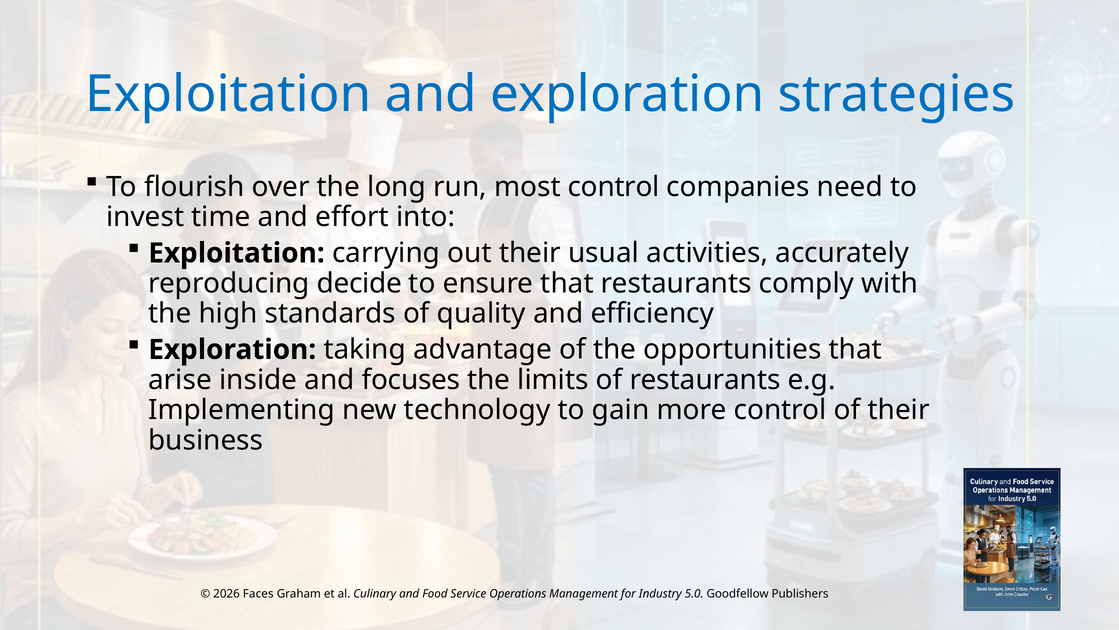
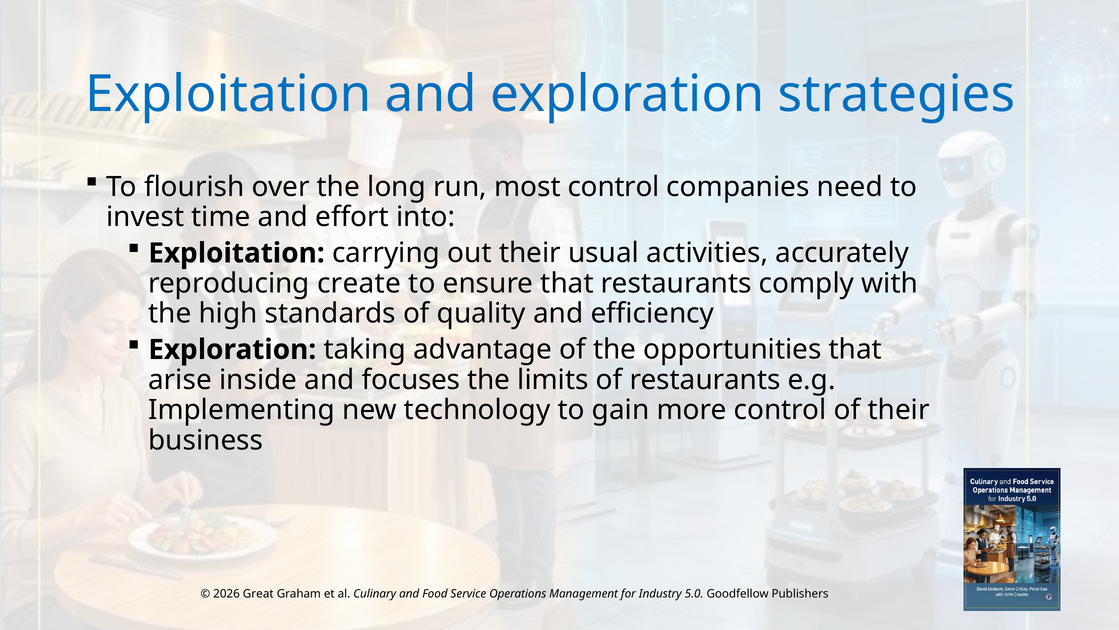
decide: decide -> create
Faces: Faces -> Great
